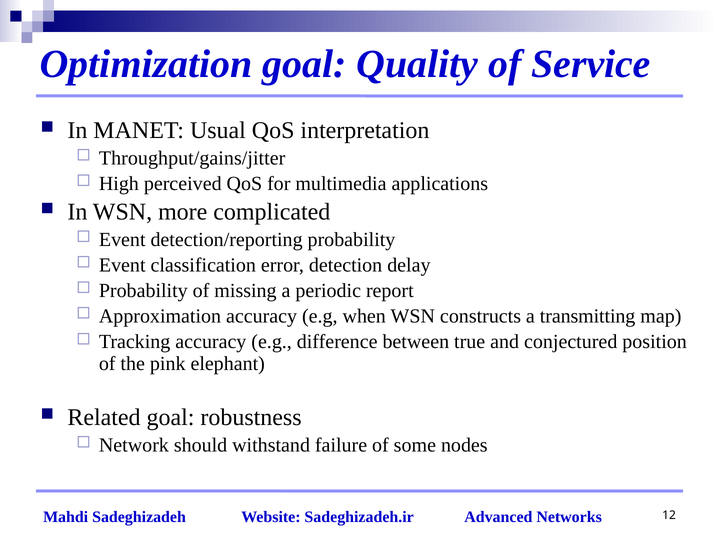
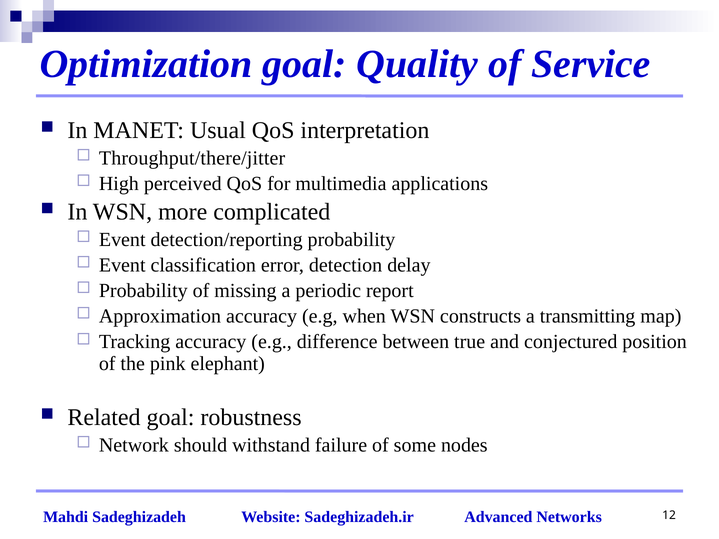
Throughput/gains/jitter: Throughput/gains/jitter -> Throughput/there/jitter
